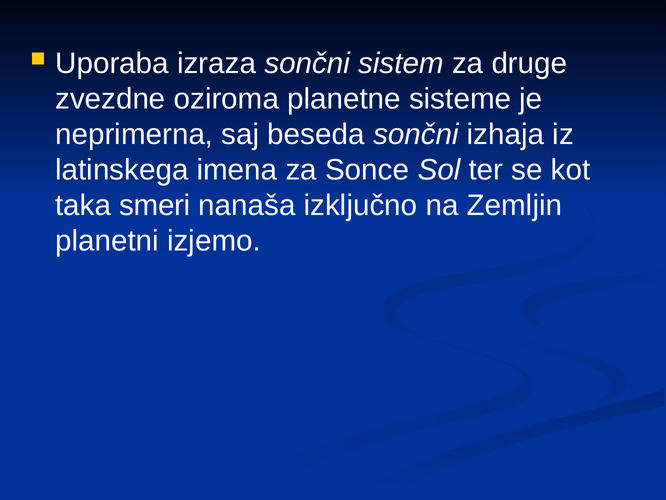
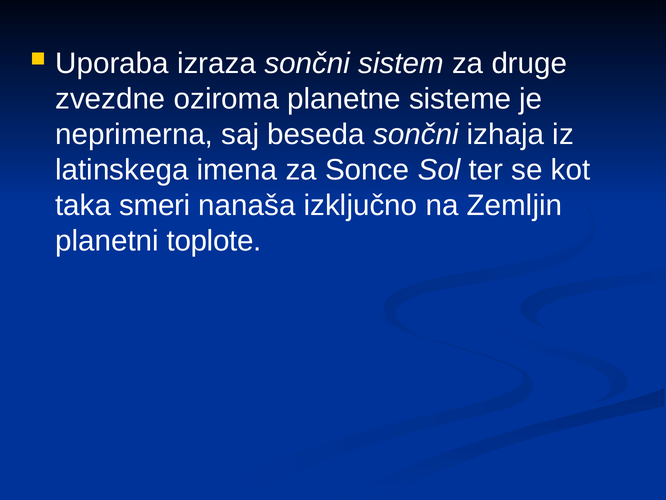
izjemo: izjemo -> toplote
